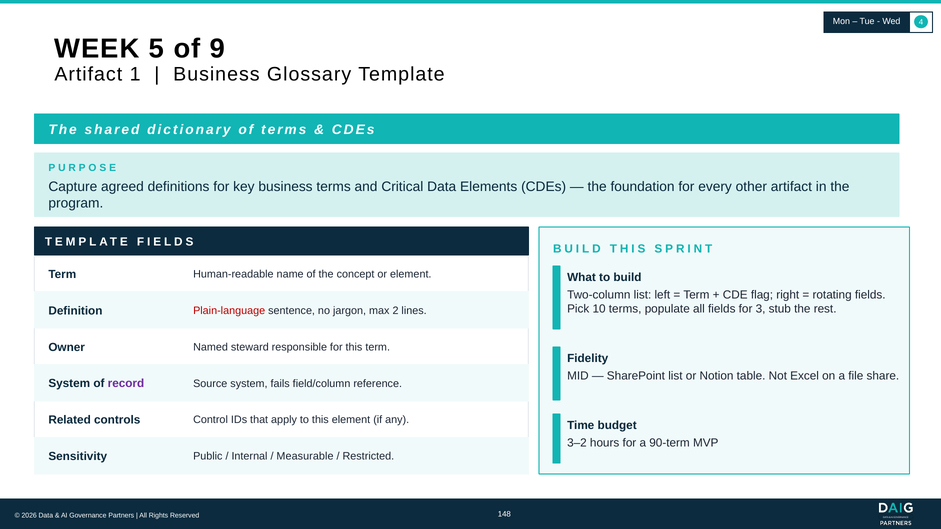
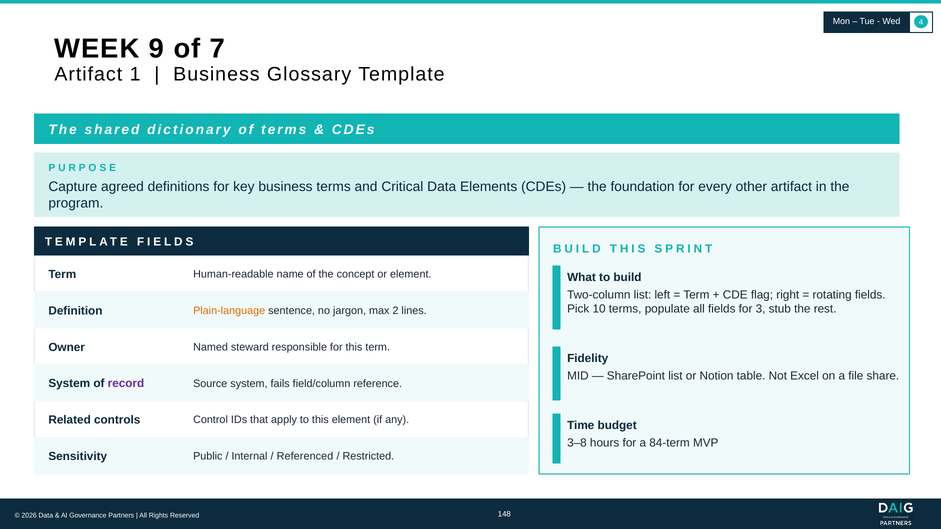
5: 5 -> 9
9: 9 -> 7
Plain-language colour: red -> orange
3–2: 3–2 -> 3–8
90-term: 90-term -> 84-term
Measurable: Measurable -> Referenced
